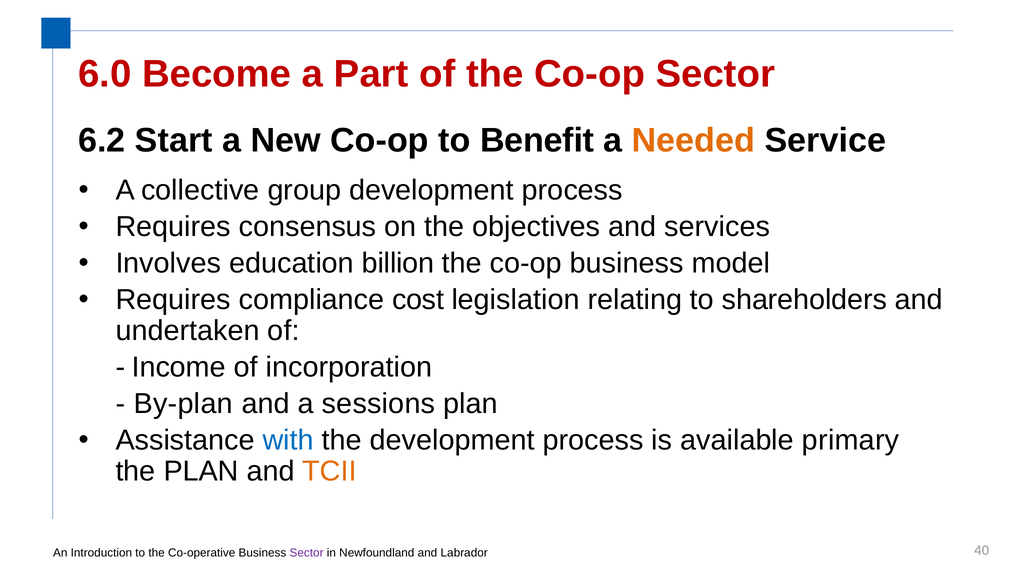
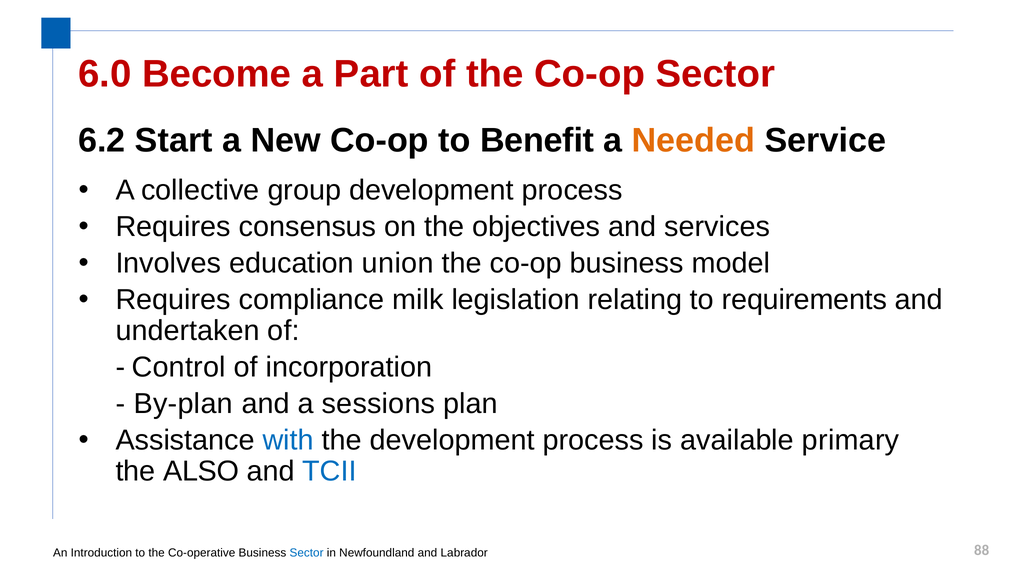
billion: billion -> union
cost: cost -> milk
shareholders: shareholders -> requirements
Income: Income -> Control
the PLAN: PLAN -> ALSO
TCII colour: orange -> blue
Sector at (307, 553) colour: purple -> blue
40: 40 -> 88
